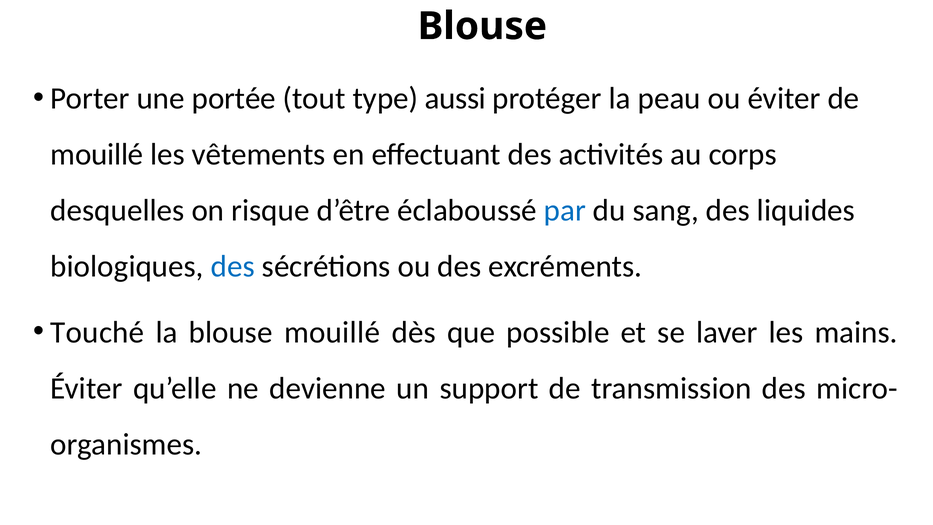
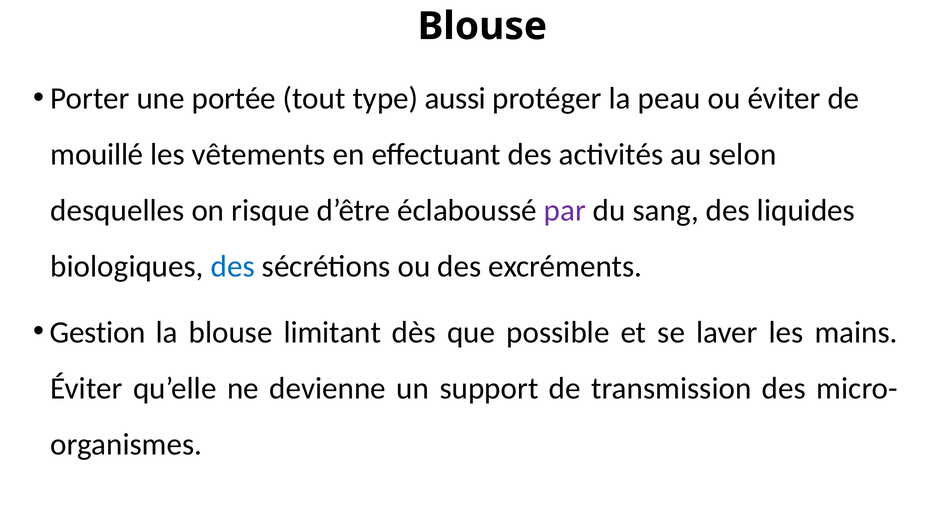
corps: corps -> selon
par colour: blue -> purple
Touché: Touché -> Gestion
blouse mouillé: mouillé -> limitant
